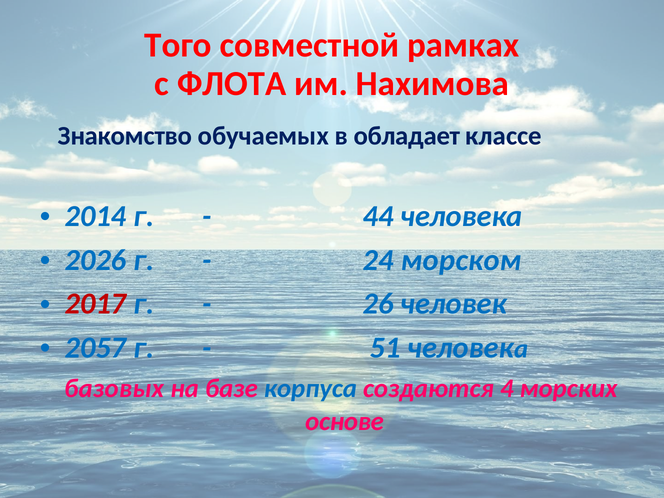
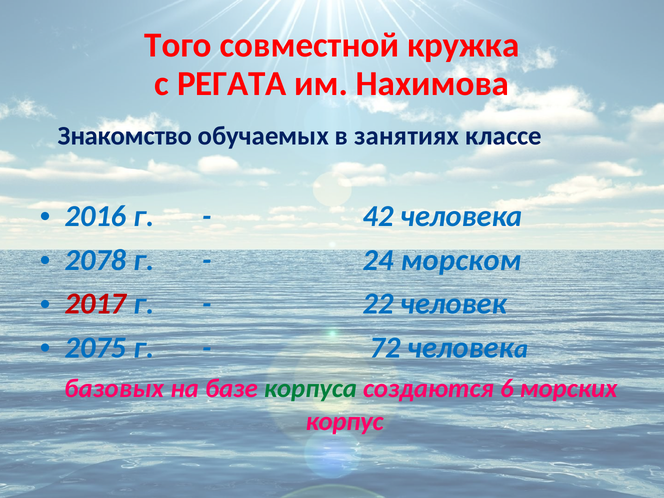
рамках: рамках -> кружка
ФЛОТА: ФЛОТА -> РЕГАТА
обладает: обладает -> занятиях
2014: 2014 -> 2016
44: 44 -> 42
2026: 2026 -> 2078
26: 26 -> 22
2057: 2057 -> 2075
51: 51 -> 72
корпуса colour: blue -> green
4: 4 -> 6
основе: основе -> корпус
